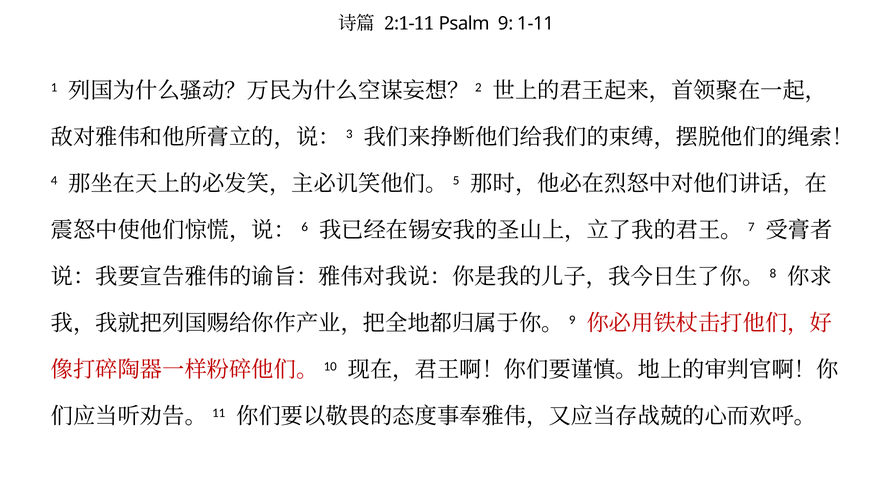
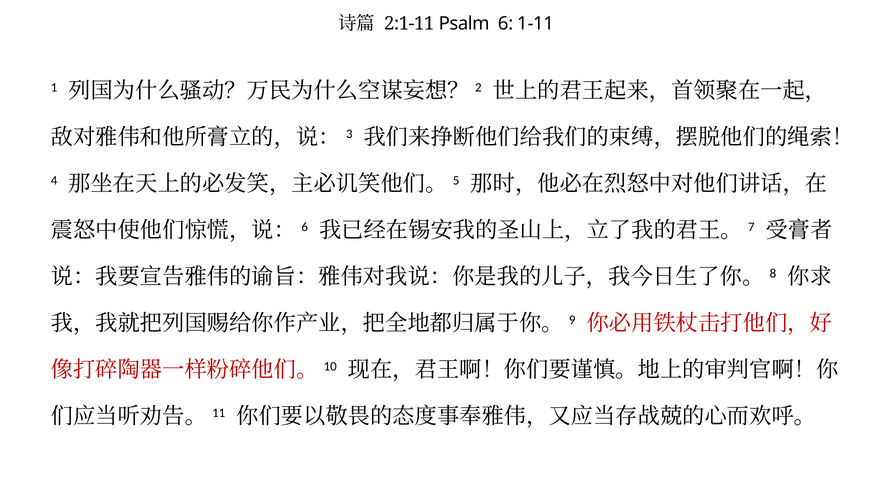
9: 9 -> 6
